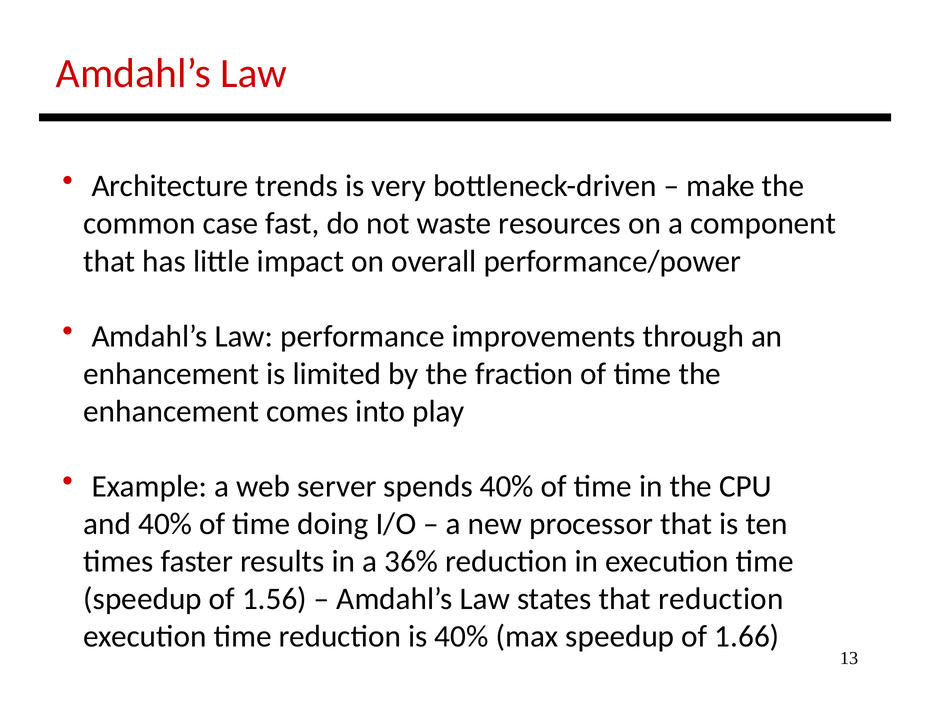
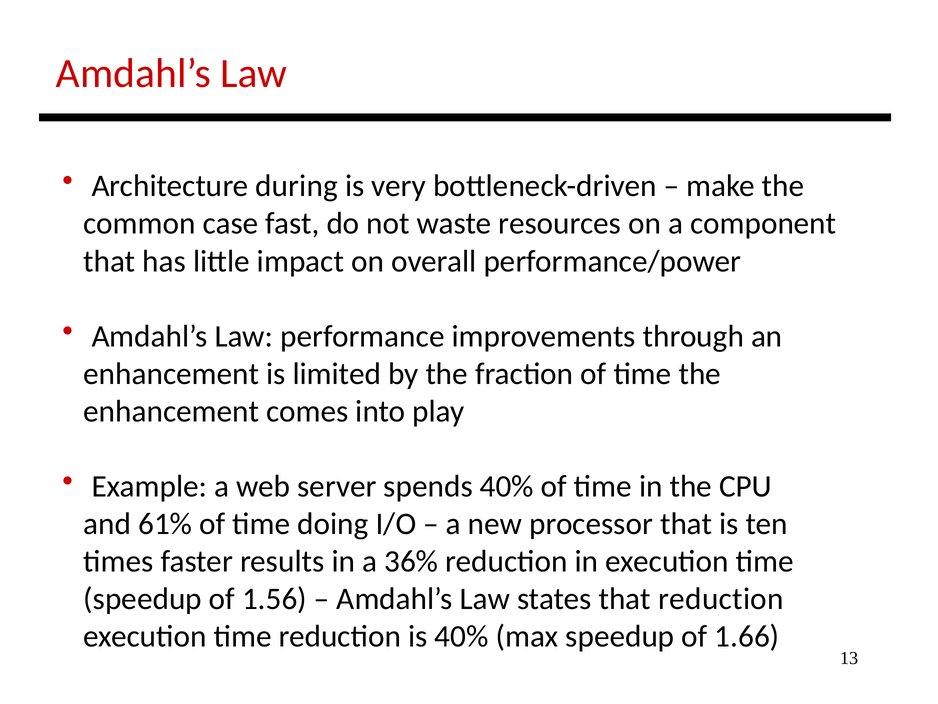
trends: trends -> during
and 40%: 40% -> 61%
